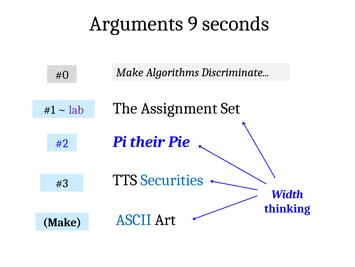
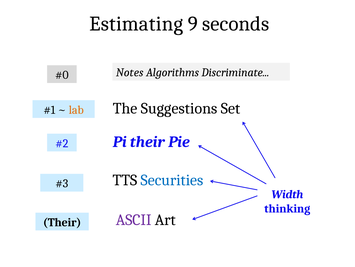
Arguments: Arguments -> Estimating
Make at (130, 72): Make -> Notes
Assignment: Assignment -> Suggestions
lab colour: purple -> orange
ASCII colour: blue -> purple
Make at (62, 222): Make -> Their
